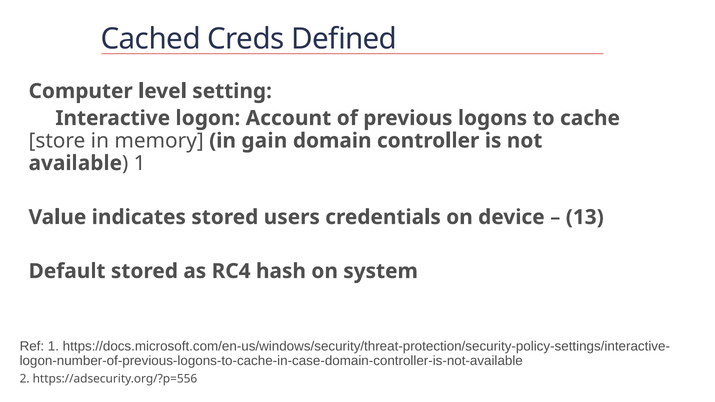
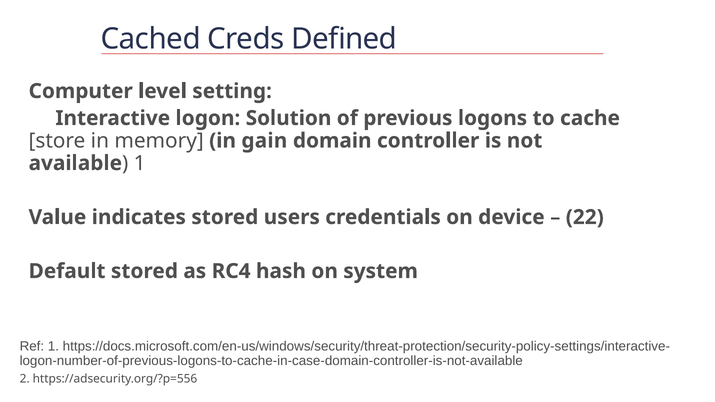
Account: Account -> Solution
13: 13 -> 22
